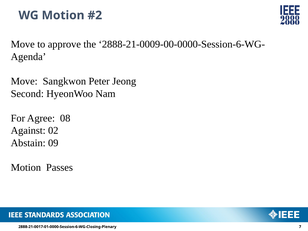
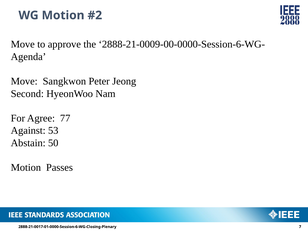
08: 08 -> 77
02: 02 -> 53
09: 09 -> 50
